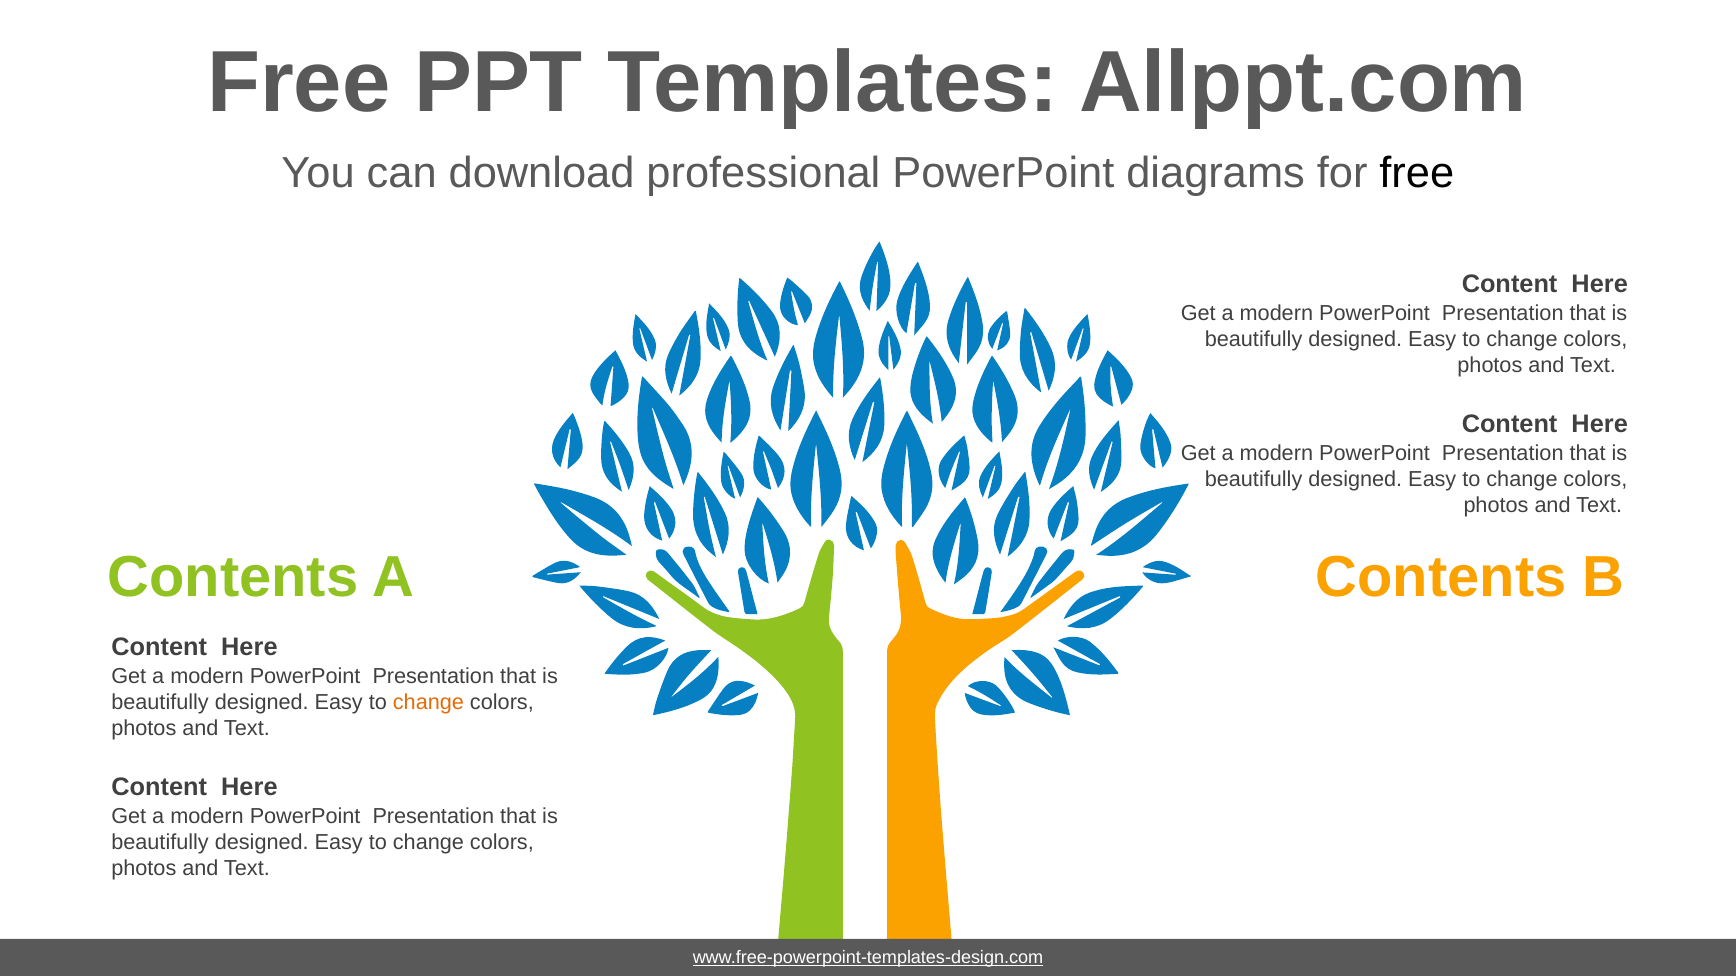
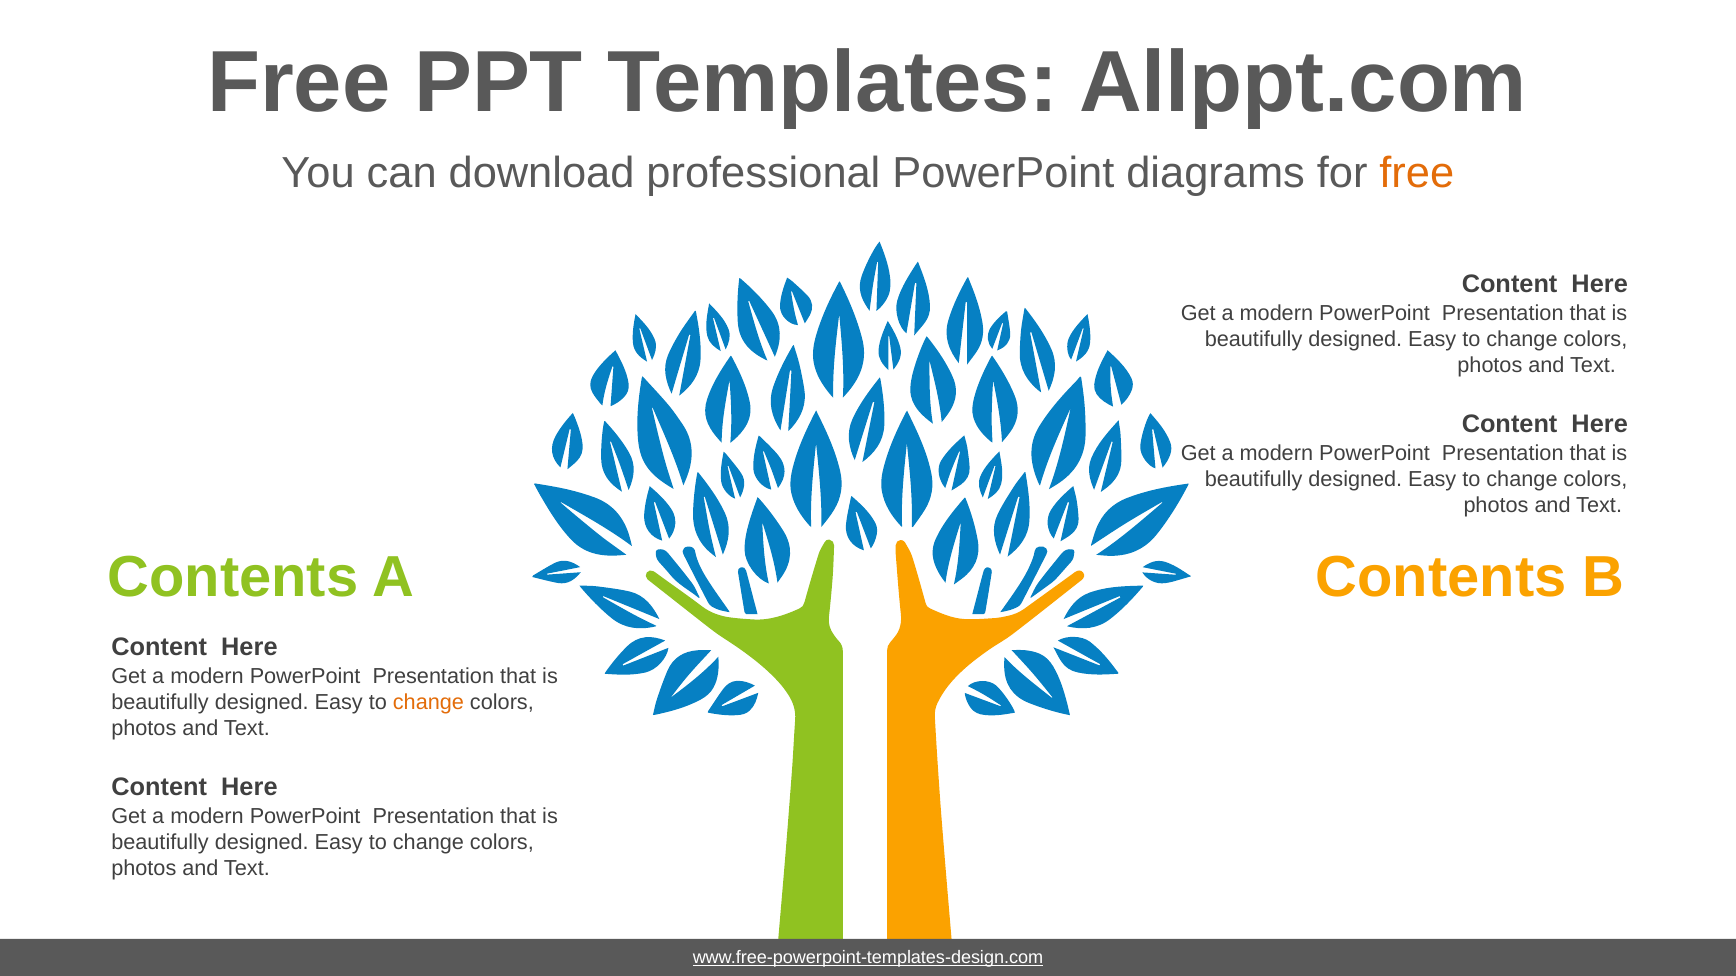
free at (1417, 173) colour: black -> orange
